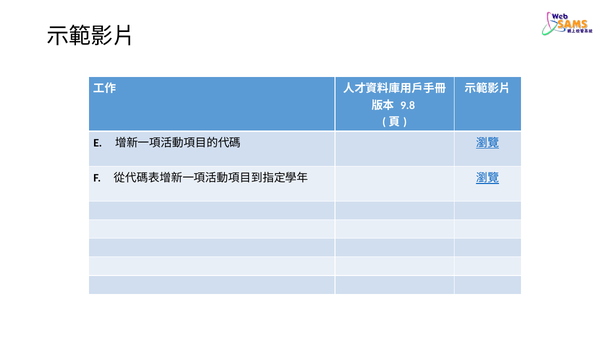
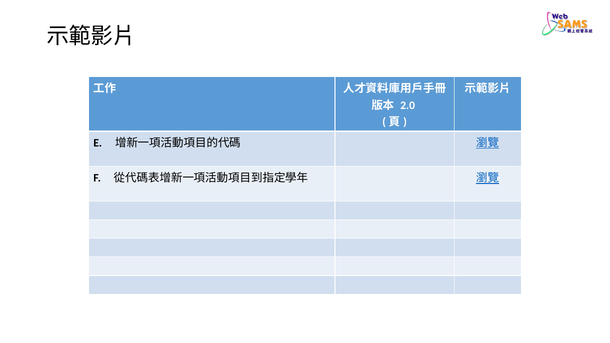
9.8: 9.8 -> 2.0
